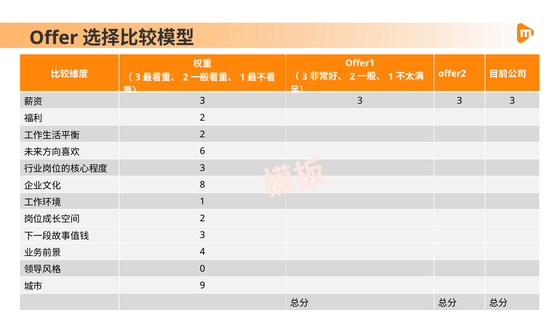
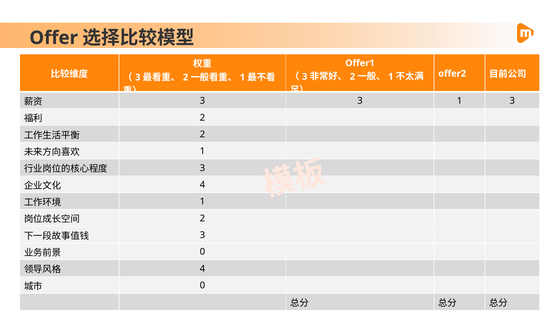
3 at (460, 101): 3 -> 1
6 at (202, 151): 6 -> 1
8 at (202, 184): 8 -> 4
4 at (202, 251): 4 -> 0
0 at (202, 268): 0 -> 4
9 at (202, 285): 9 -> 0
